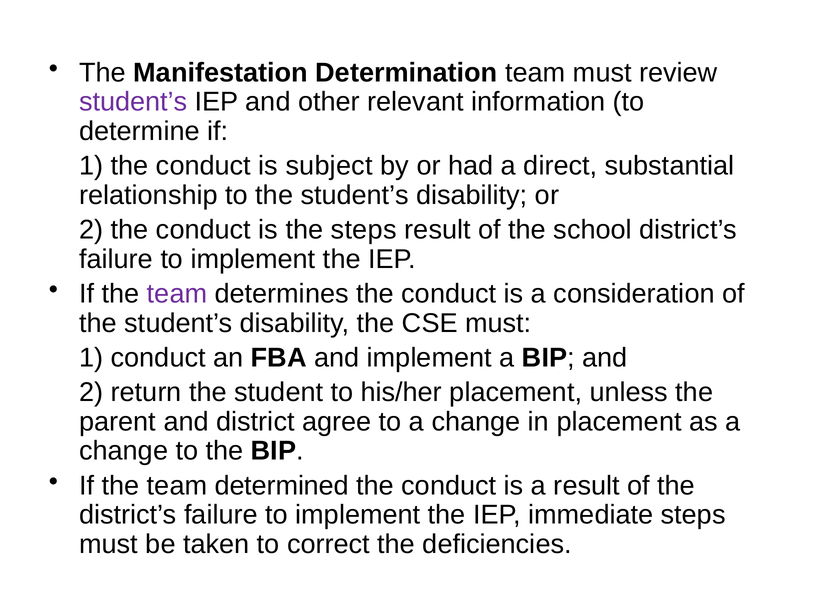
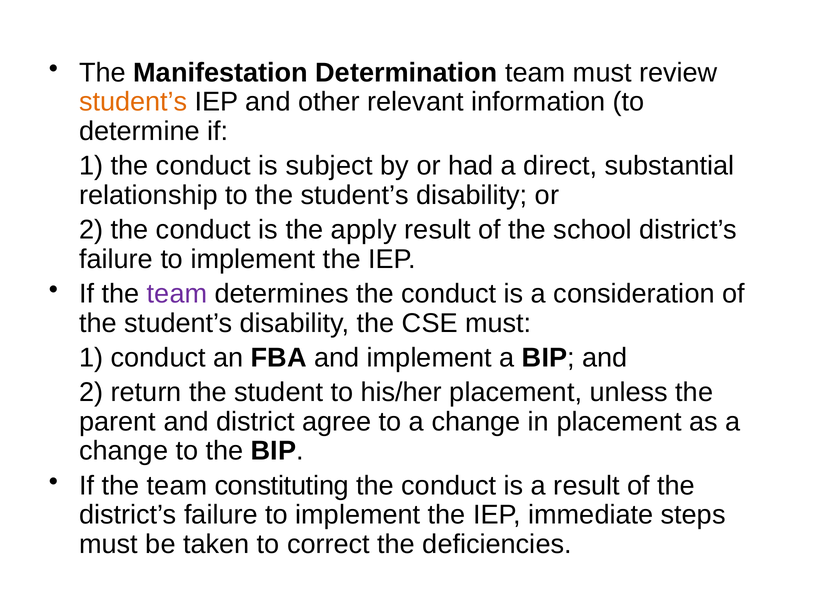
student’s at (133, 102) colour: purple -> orange
the steps: steps -> apply
determined: determined -> constituting
